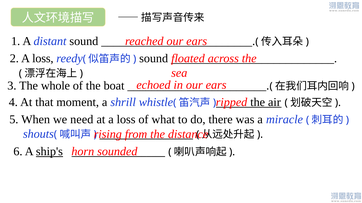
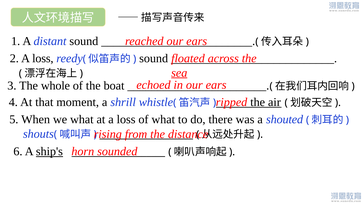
sea underline: none -> present
we need: need -> what
miracle: miracle -> shouted
